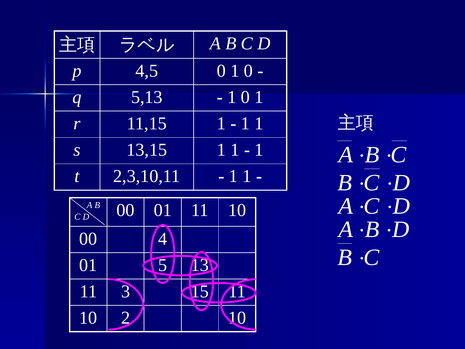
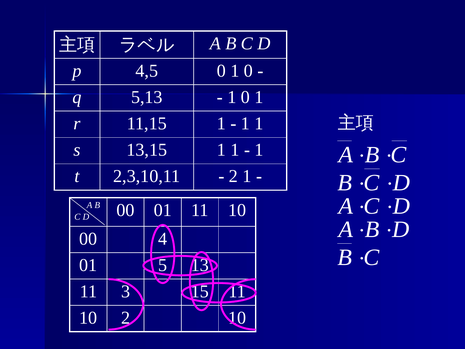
1 at (233, 176): 1 -> 2
